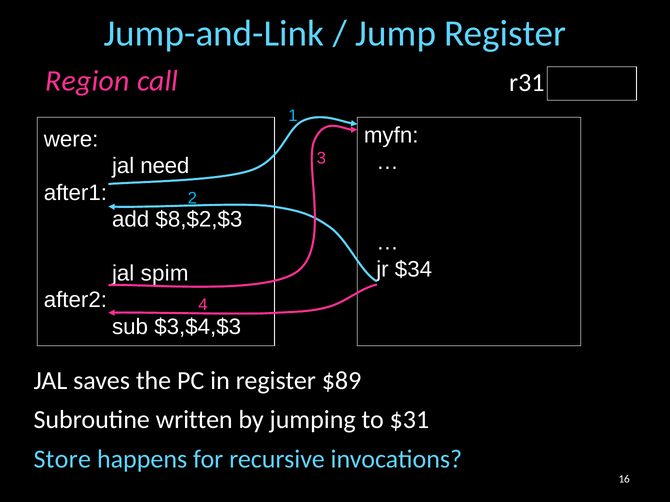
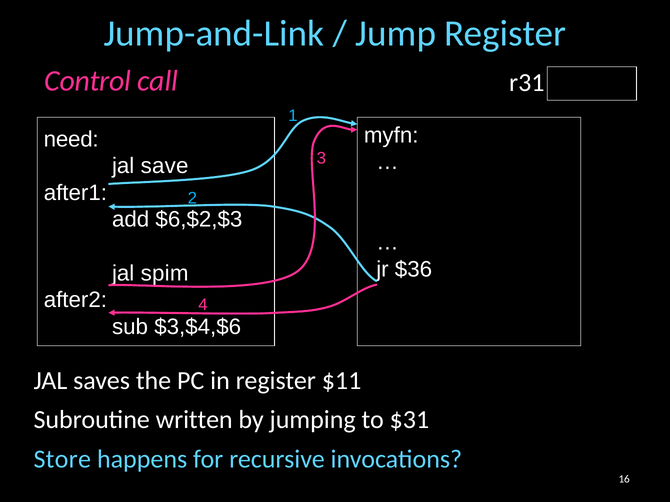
Region: Region -> Control
were: were -> need
need: need -> save
$8,$2,$3: $8,$2,$3 -> $6,$2,$3
$34: $34 -> $36
$3,$4,$3: $3,$4,$3 -> $3,$4,$6
$89: $89 -> $11
